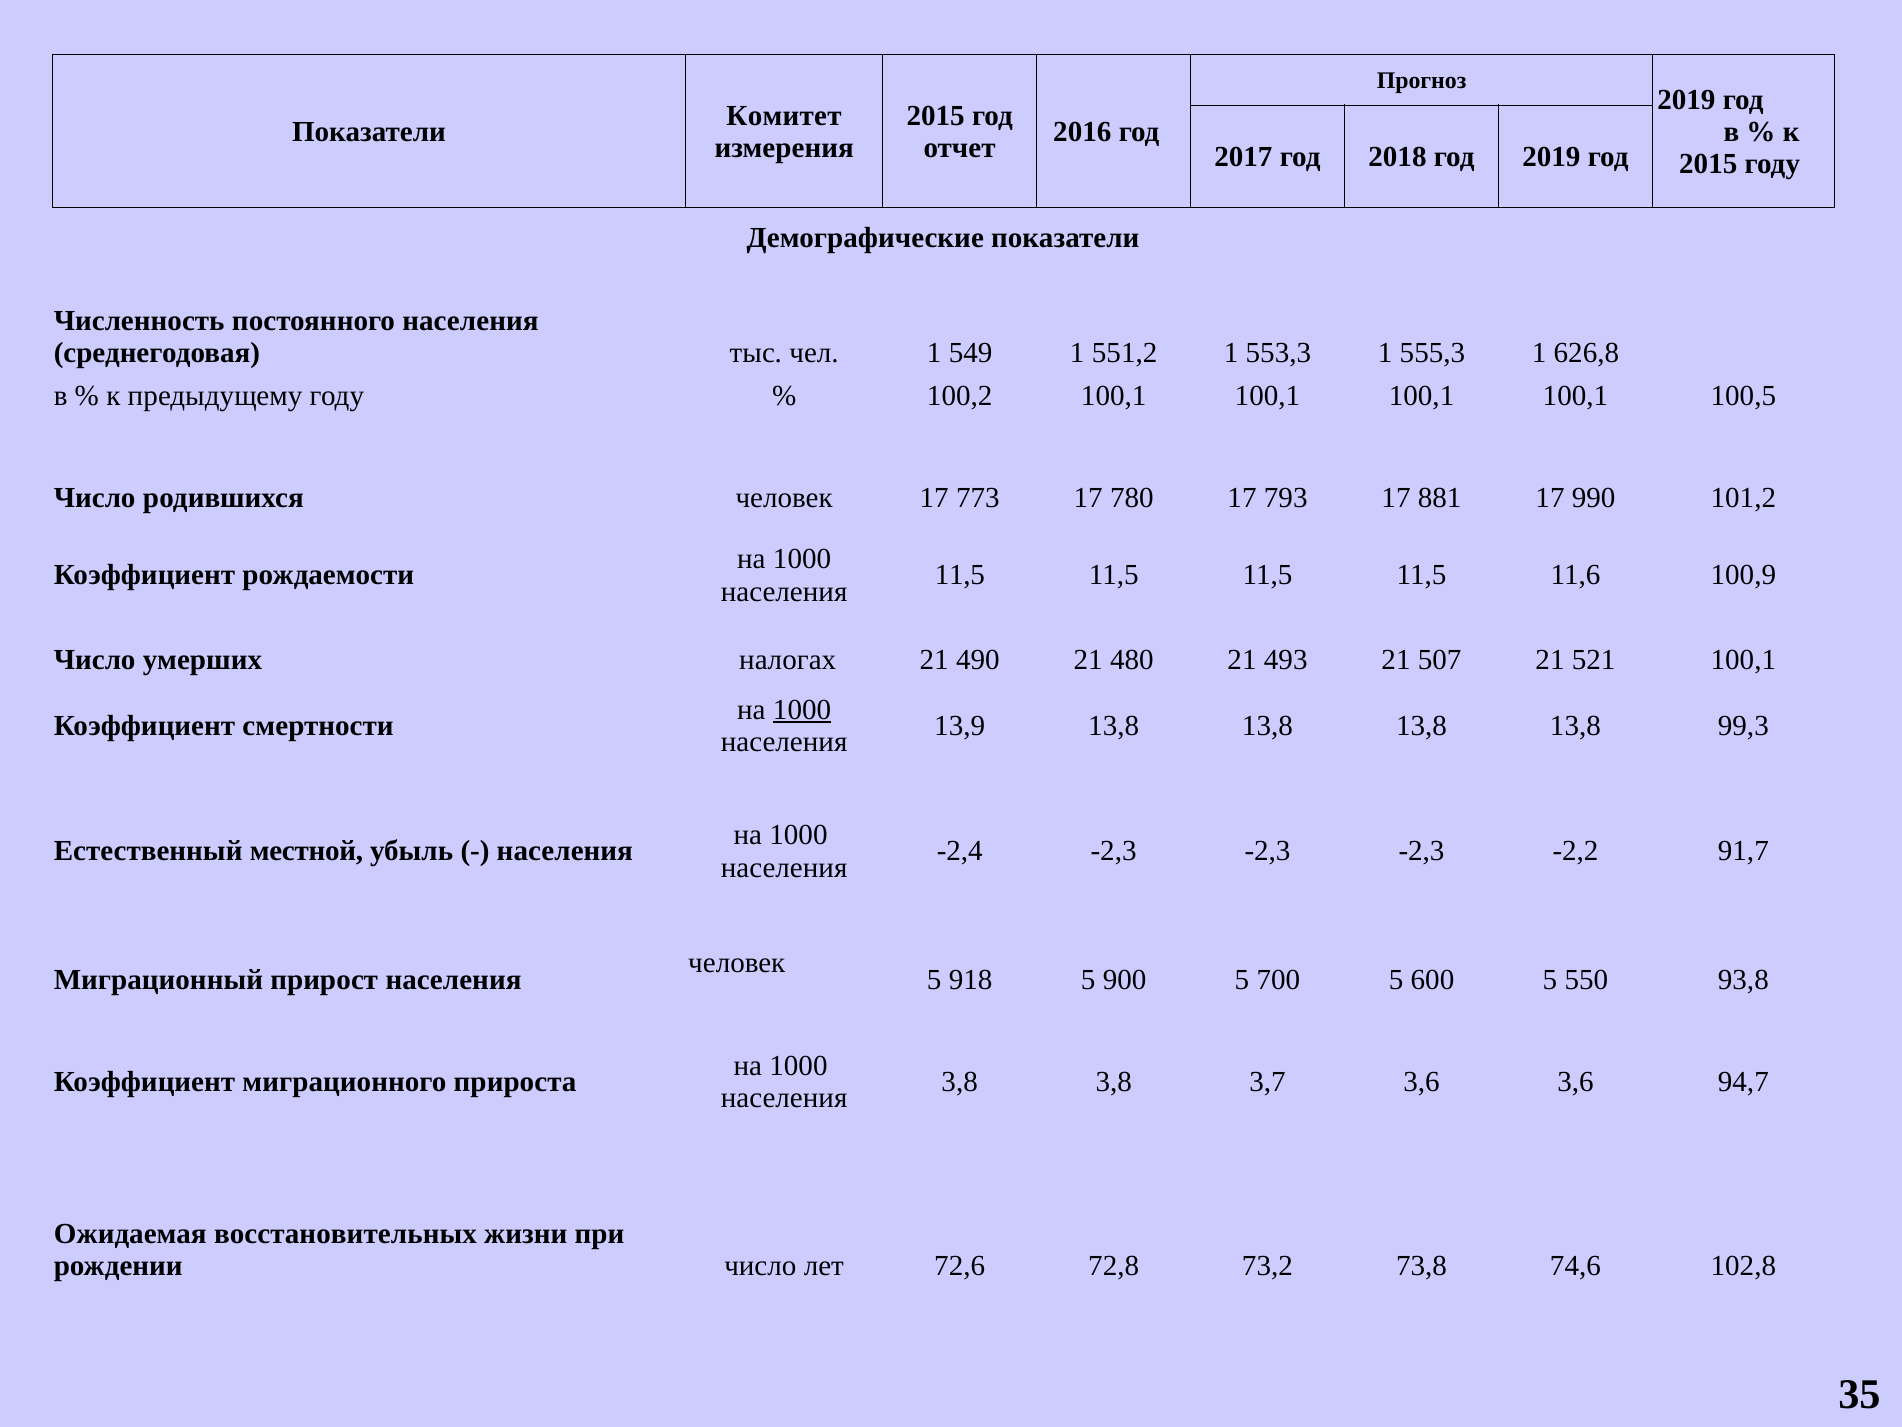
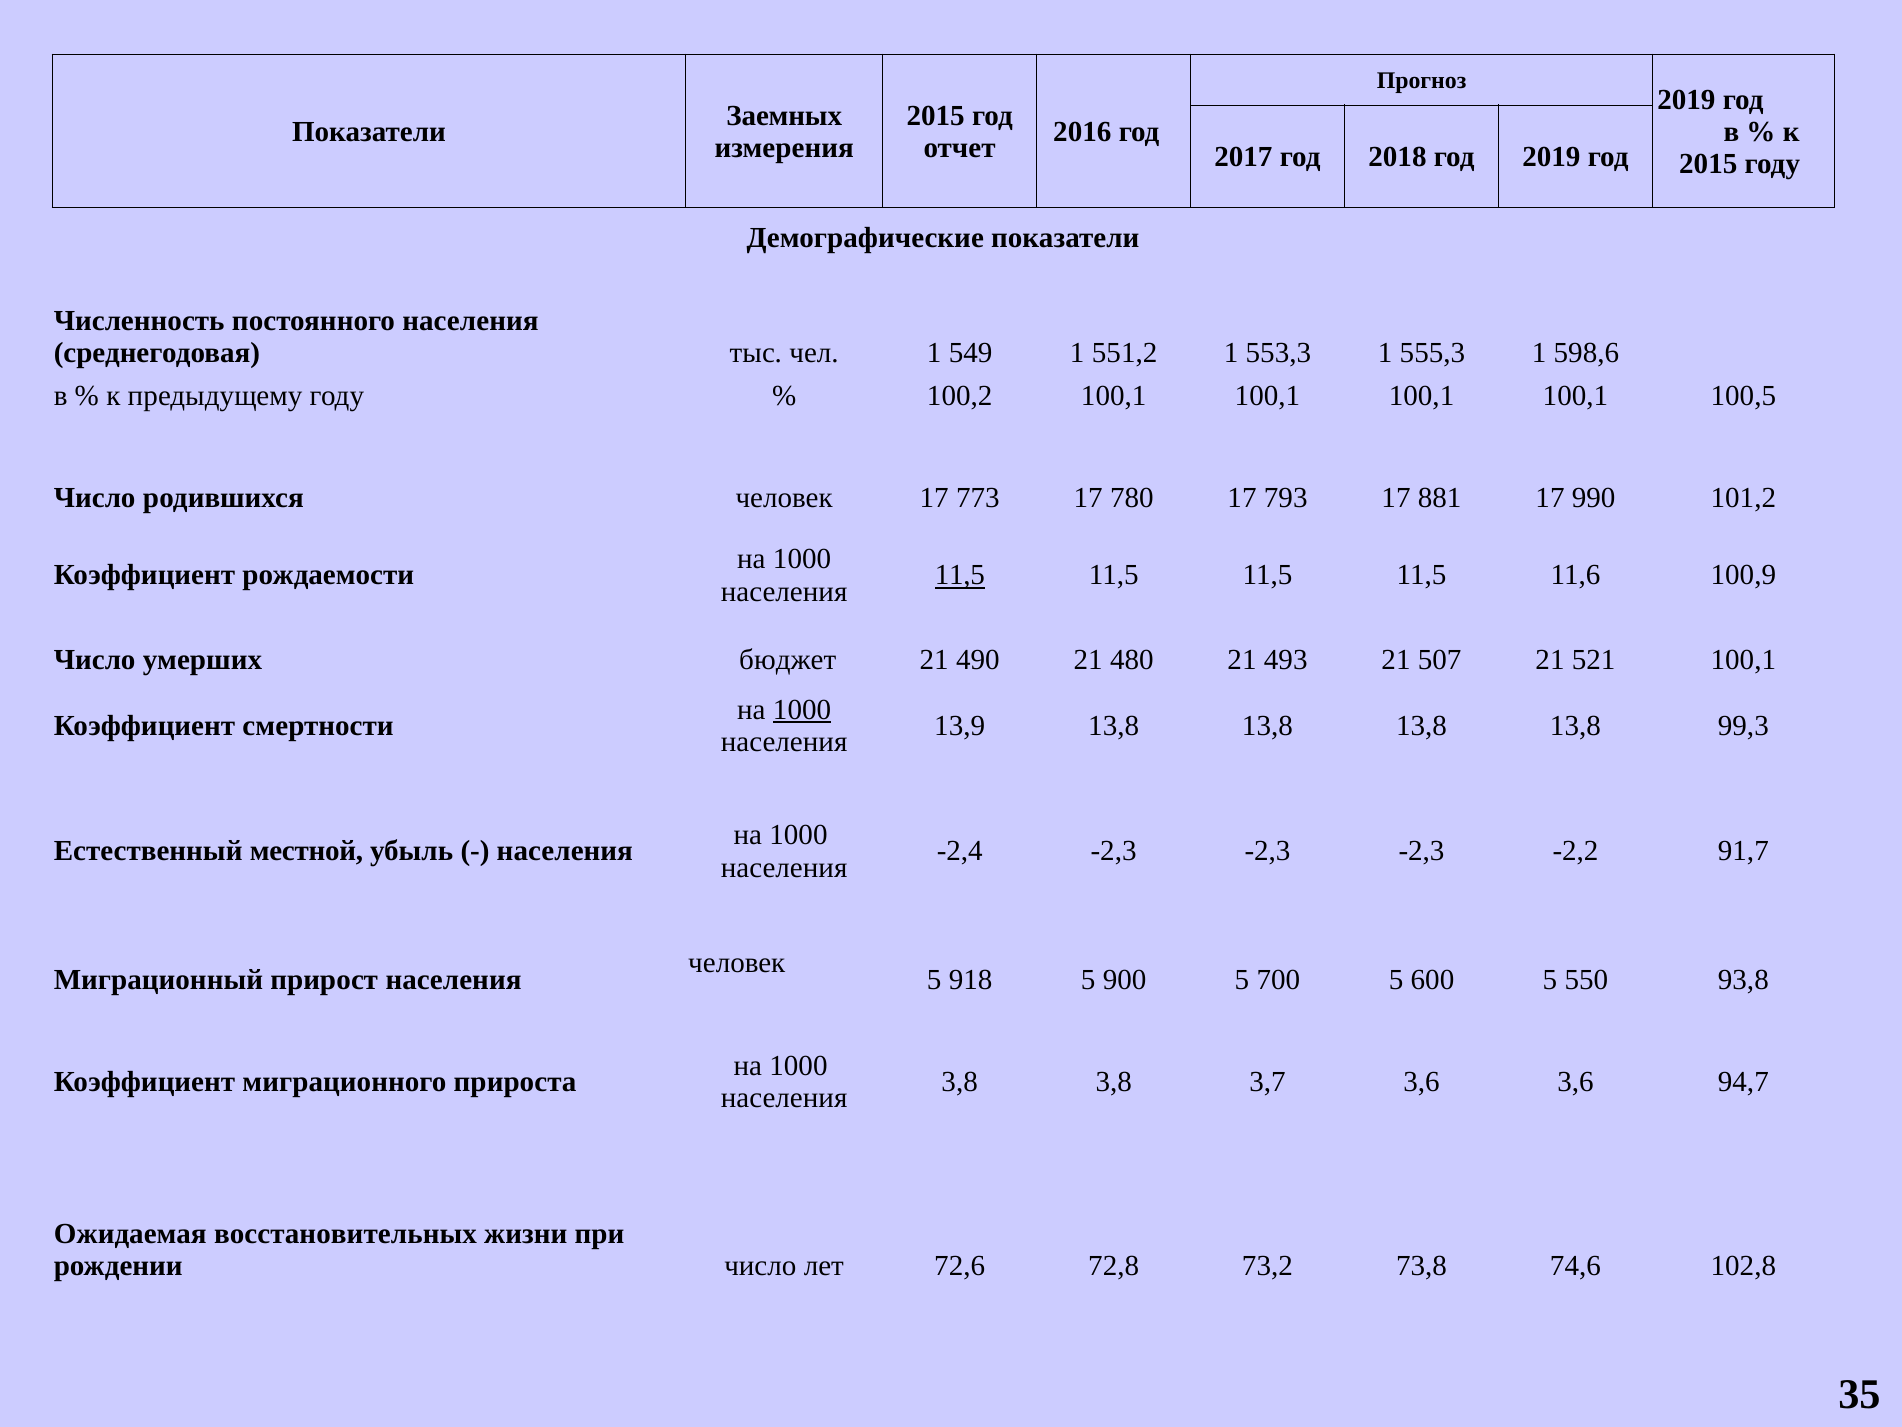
Комитет: Комитет -> Заемных
626,8: 626,8 -> 598,6
11,5 at (960, 575) underline: none -> present
налогах: налогах -> бюджет
